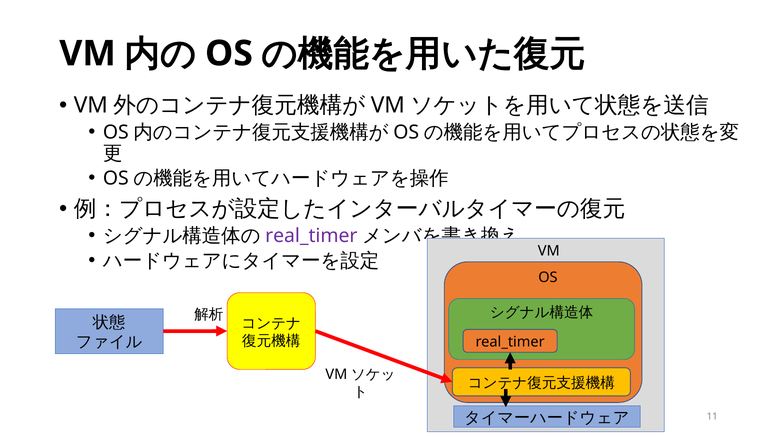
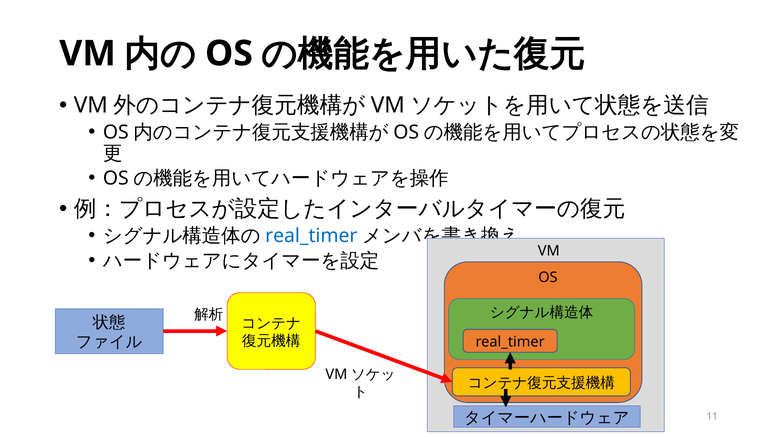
real_timer at (311, 236) colour: purple -> blue
